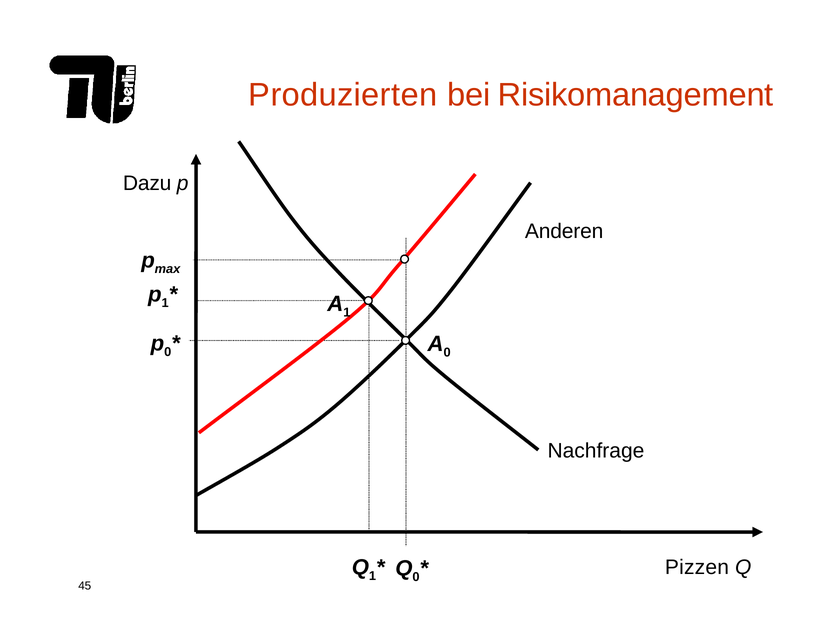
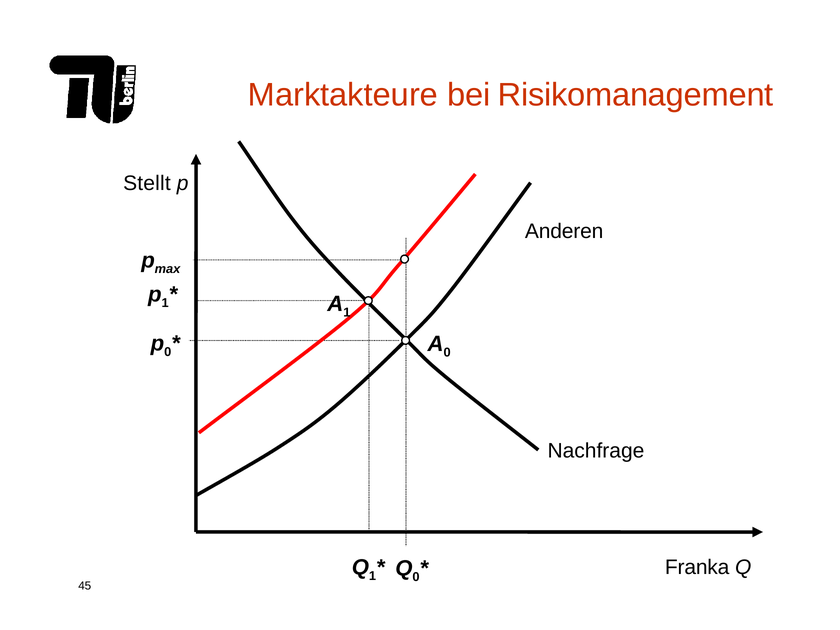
Produzierten: Produzierten -> Marktakteure
Dazu: Dazu -> Stellt
Pizzen: Pizzen -> Franka
